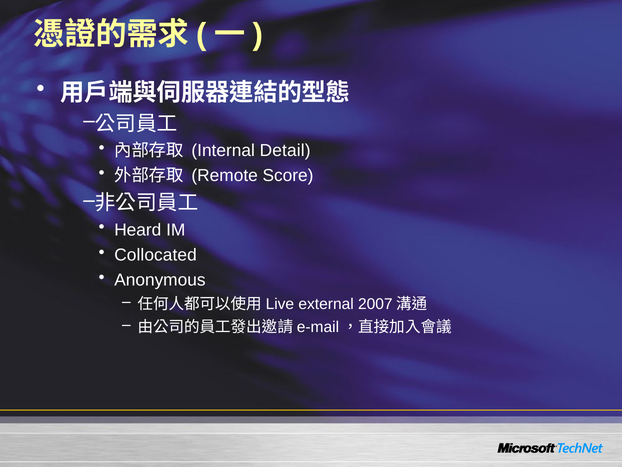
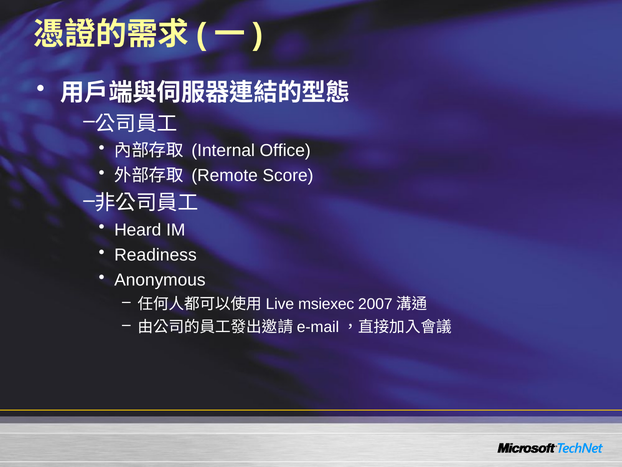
Detail: Detail -> Office
Collocated: Collocated -> Readiness
external: external -> msiexec
